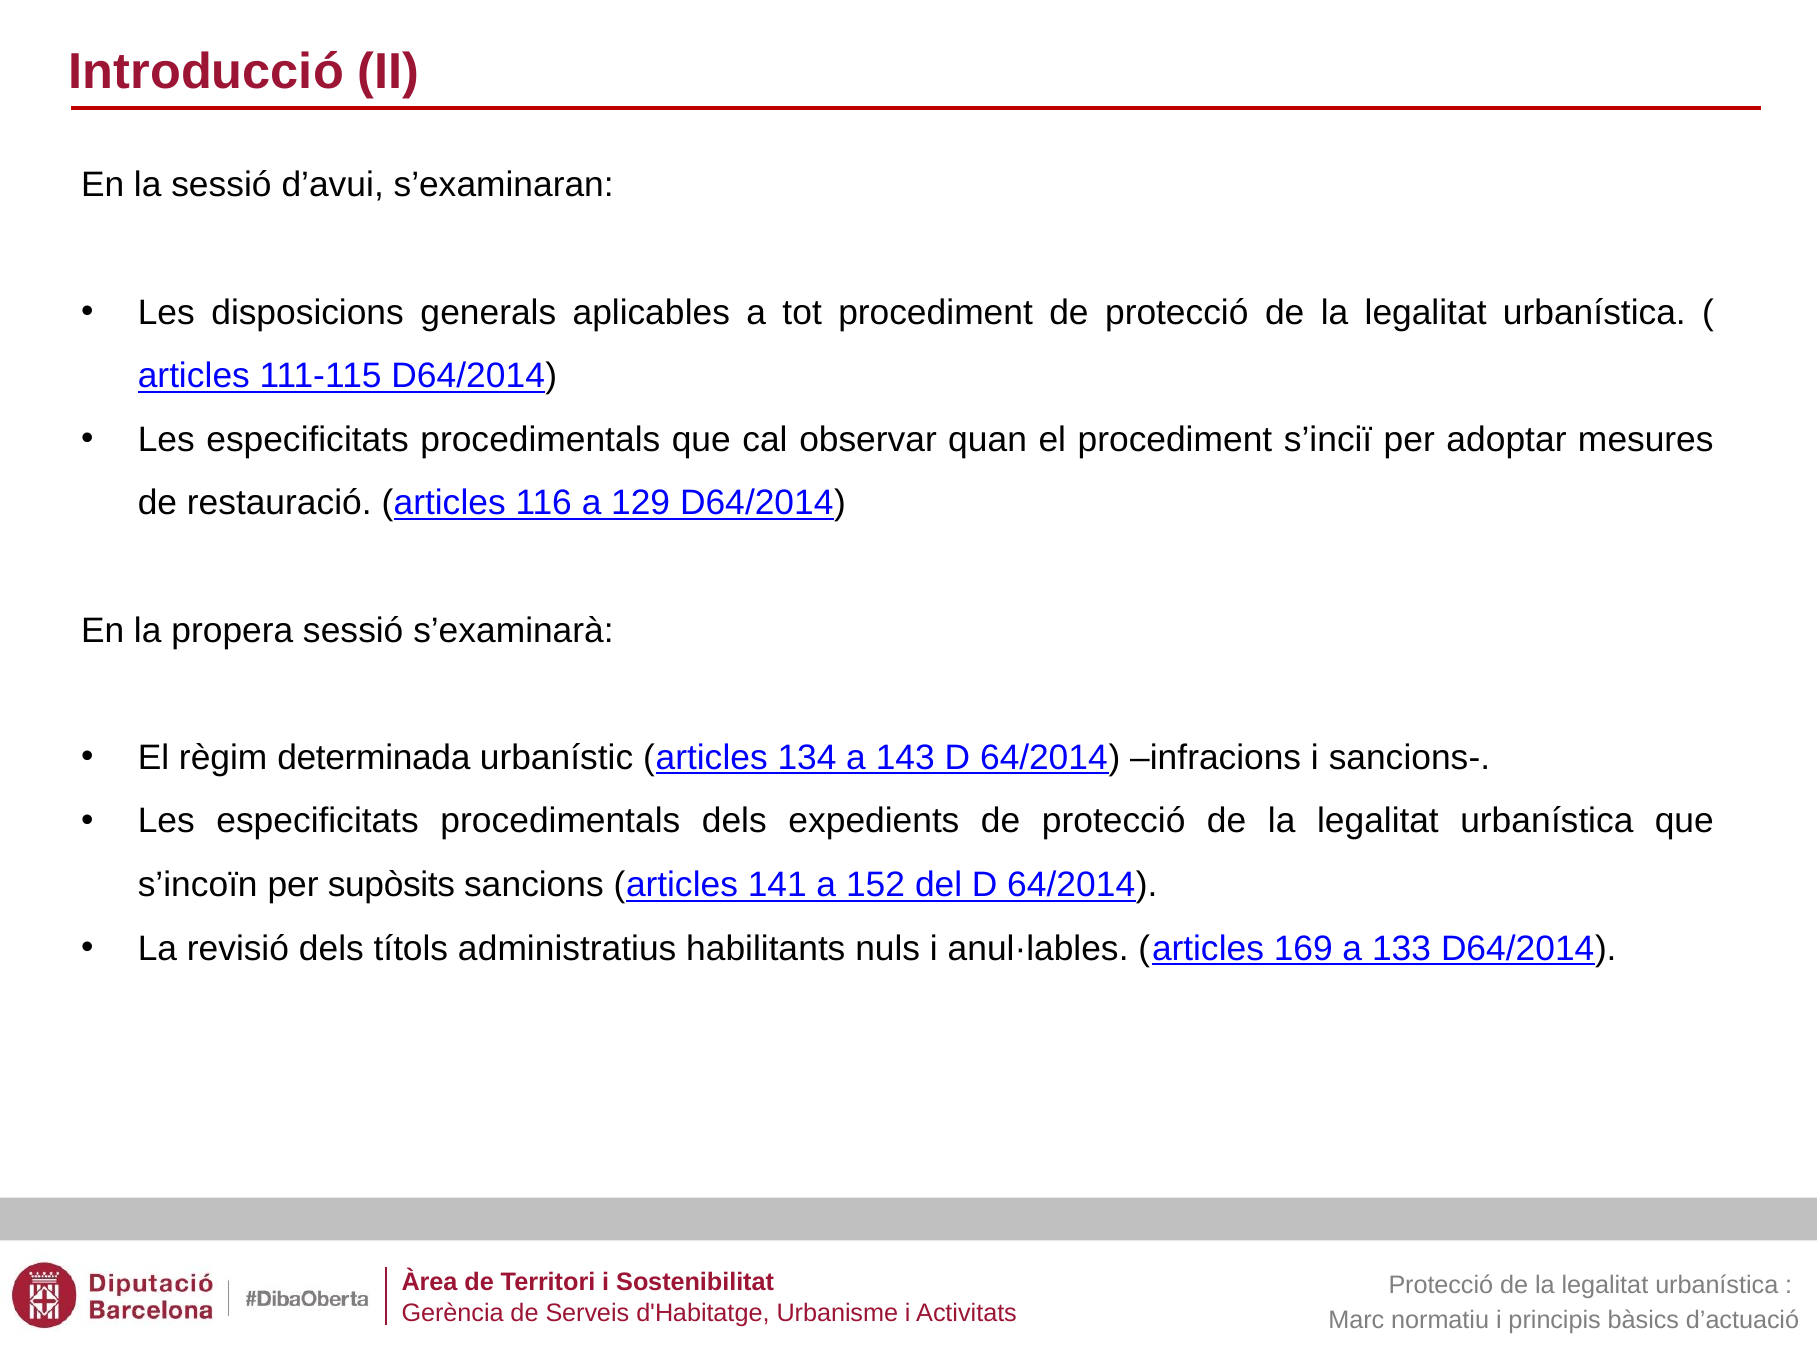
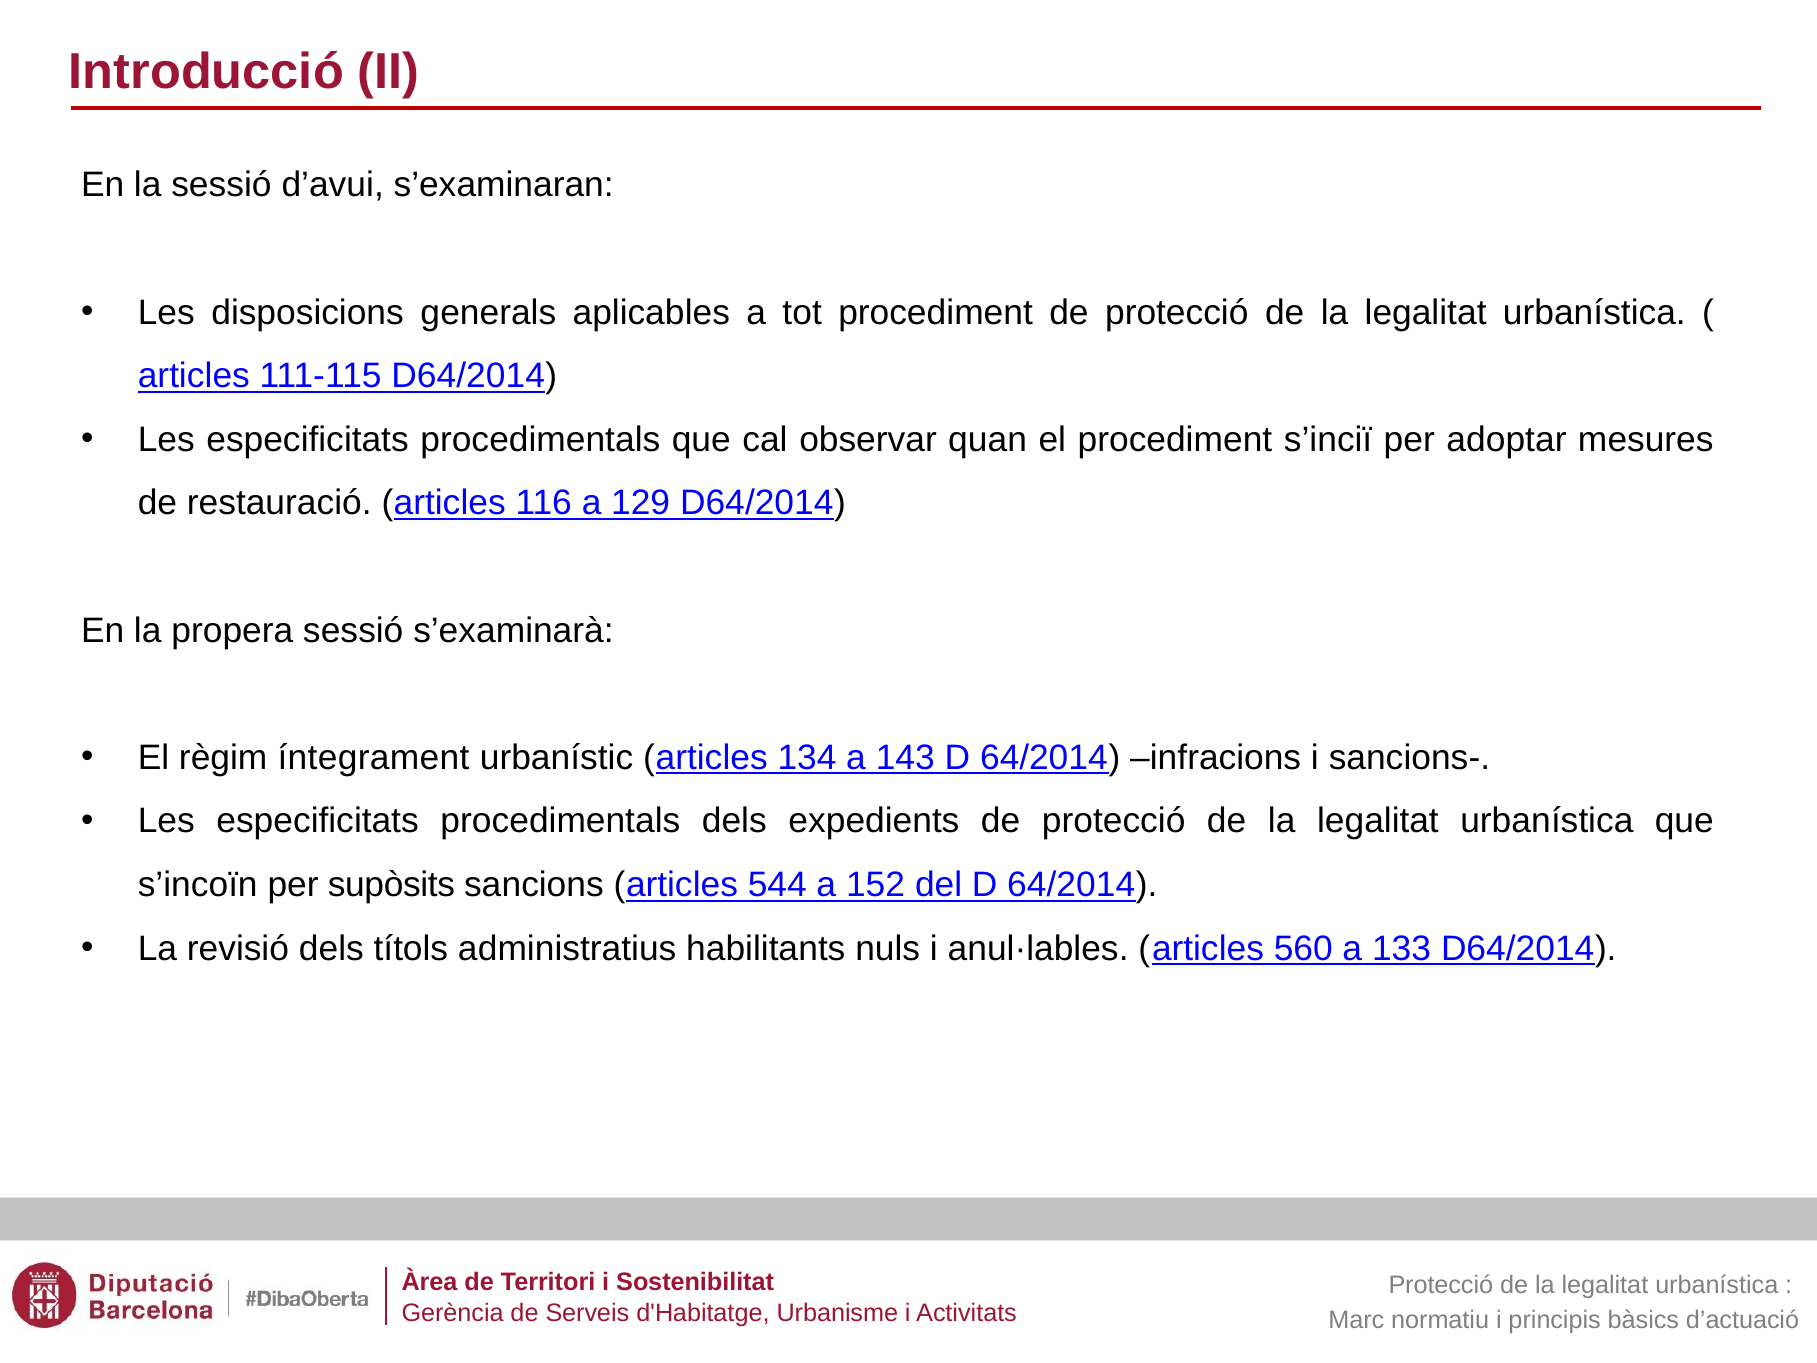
determinada: determinada -> íntegrament
141: 141 -> 544
169: 169 -> 560
